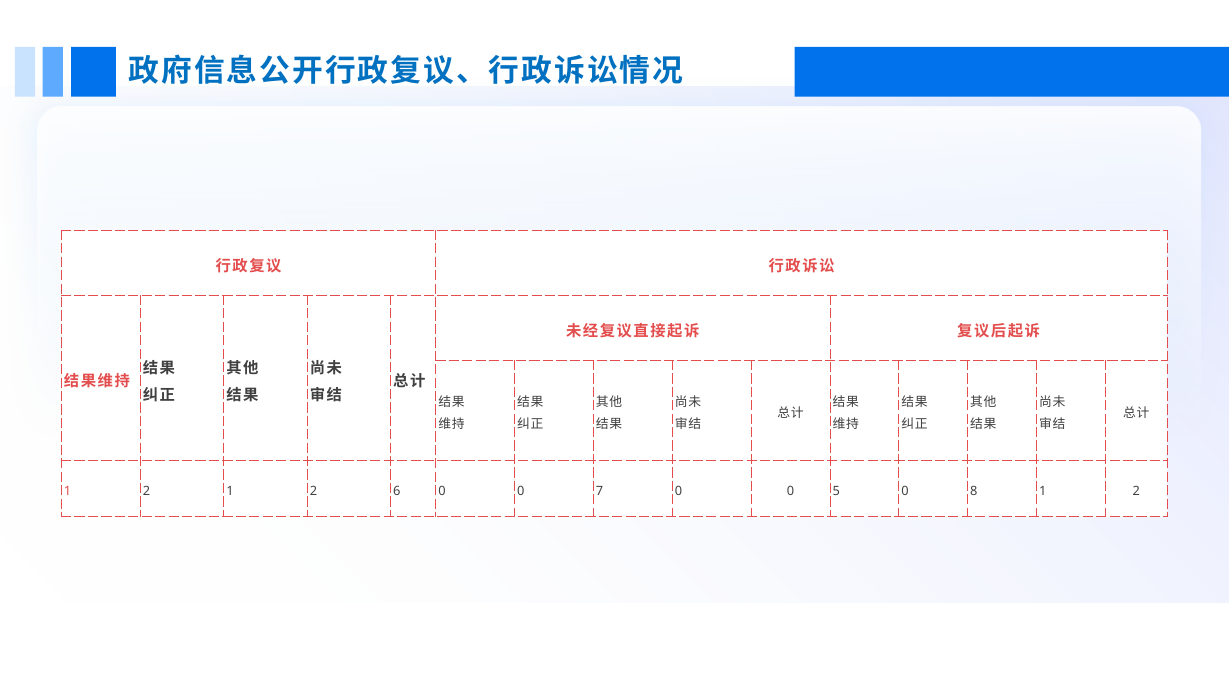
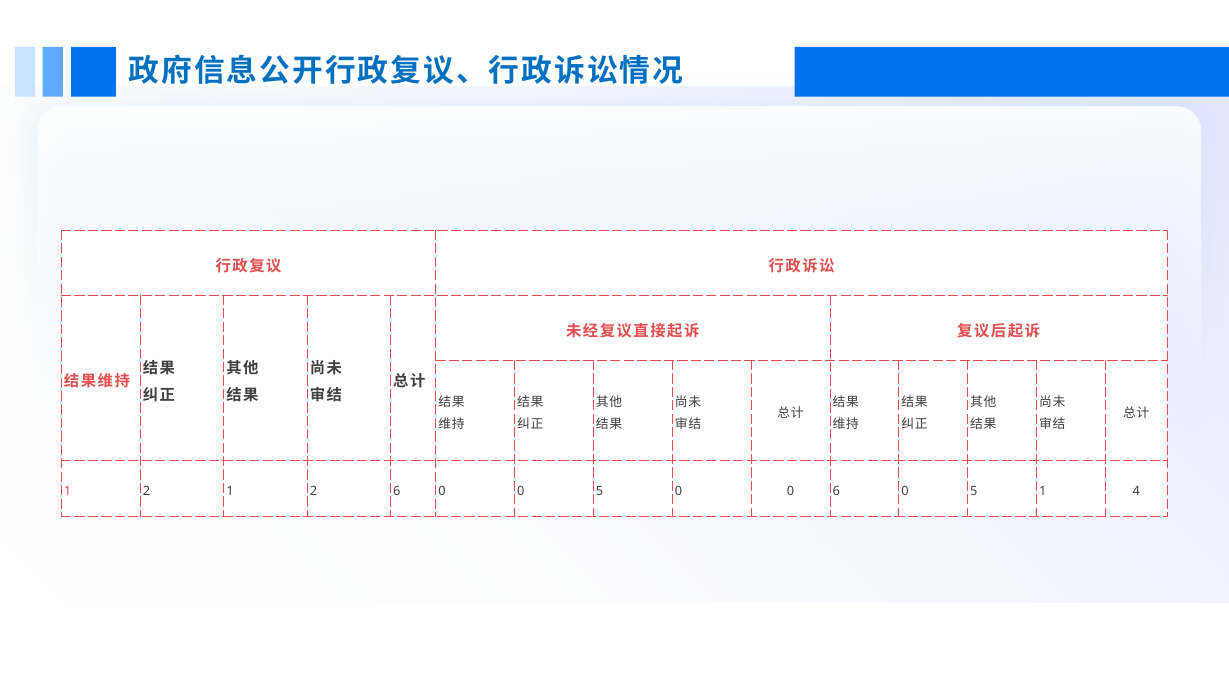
0 0 7: 7 -> 5
0 5: 5 -> 6
8 at (974, 491): 8 -> 5
2 at (1136, 491): 2 -> 4
